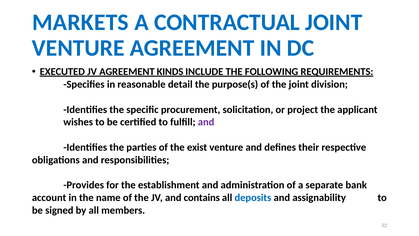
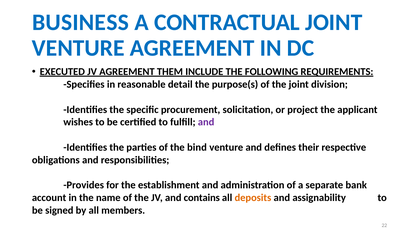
MARKETS: MARKETS -> BUSINESS
KINDS: KINDS -> THEM
exist: exist -> bind
deposits colour: blue -> orange
